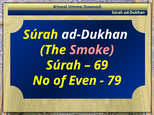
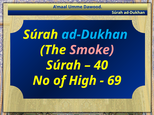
ad-Dukhan at (95, 35) colour: white -> light blue
69: 69 -> 40
Even: Even -> High
79: 79 -> 69
